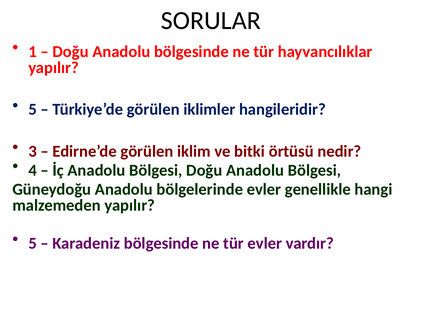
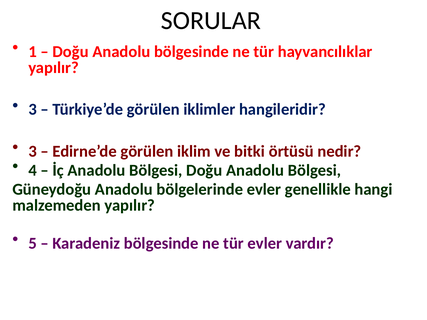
5 at (33, 110): 5 -> 3
